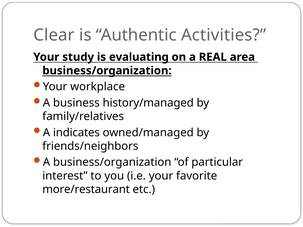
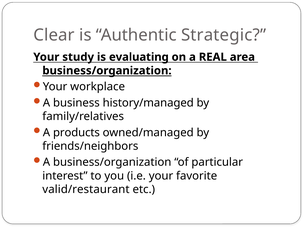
Activities: Activities -> Strategic
indicates: indicates -> products
more/restaurant: more/restaurant -> valid/restaurant
